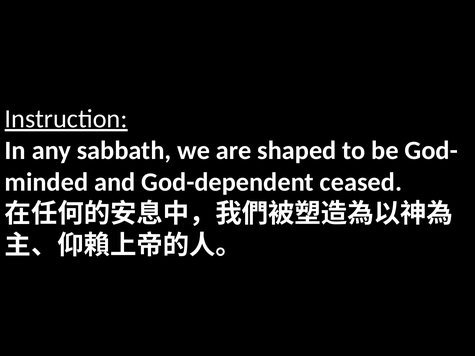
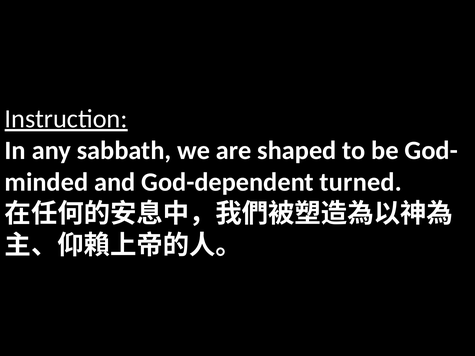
ceased: ceased -> turned
